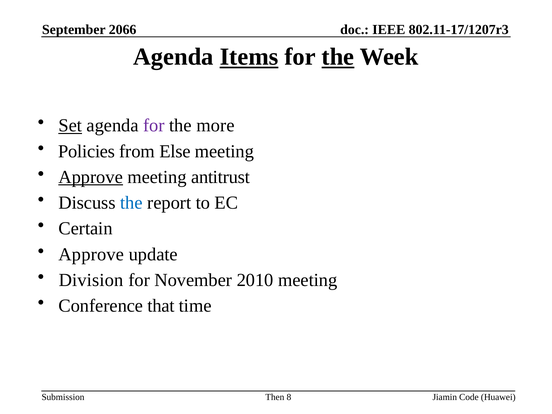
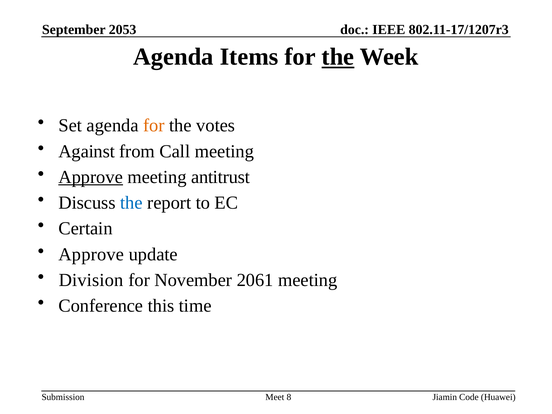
2066: 2066 -> 2053
Items underline: present -> none
Set underline: present -> none
for at (154, 126) colour: purple -> orange
more: more -> votes
Policies: Policies -> Against
Else: Else -> Call
2010: 2010 -> 2061
that: that -> this
Then: Then -> Meet
